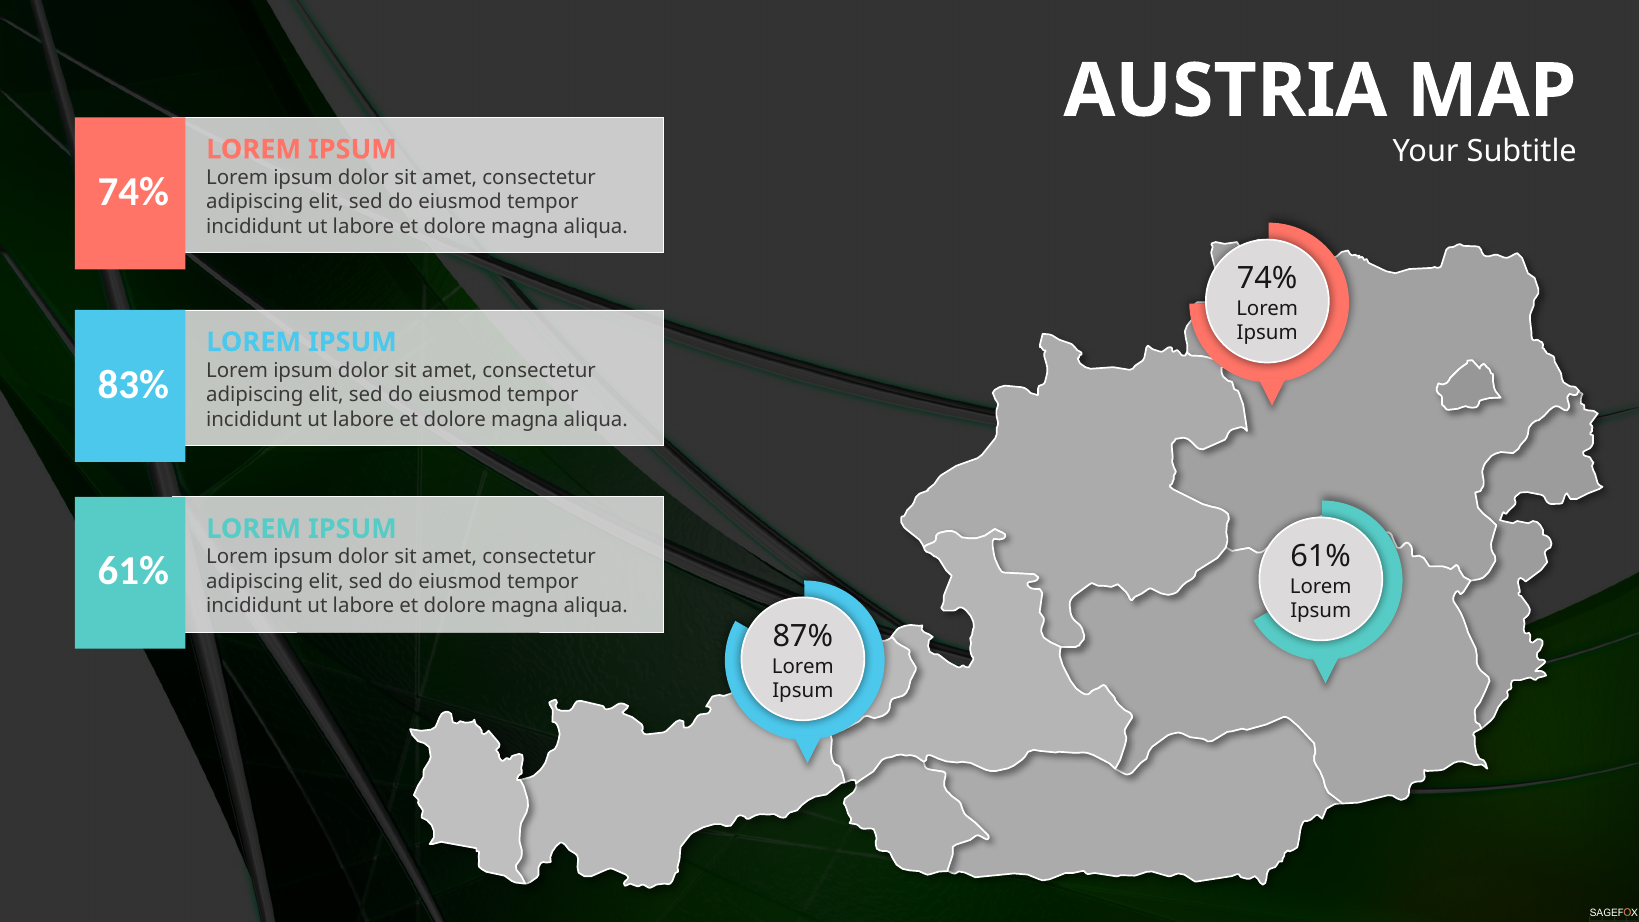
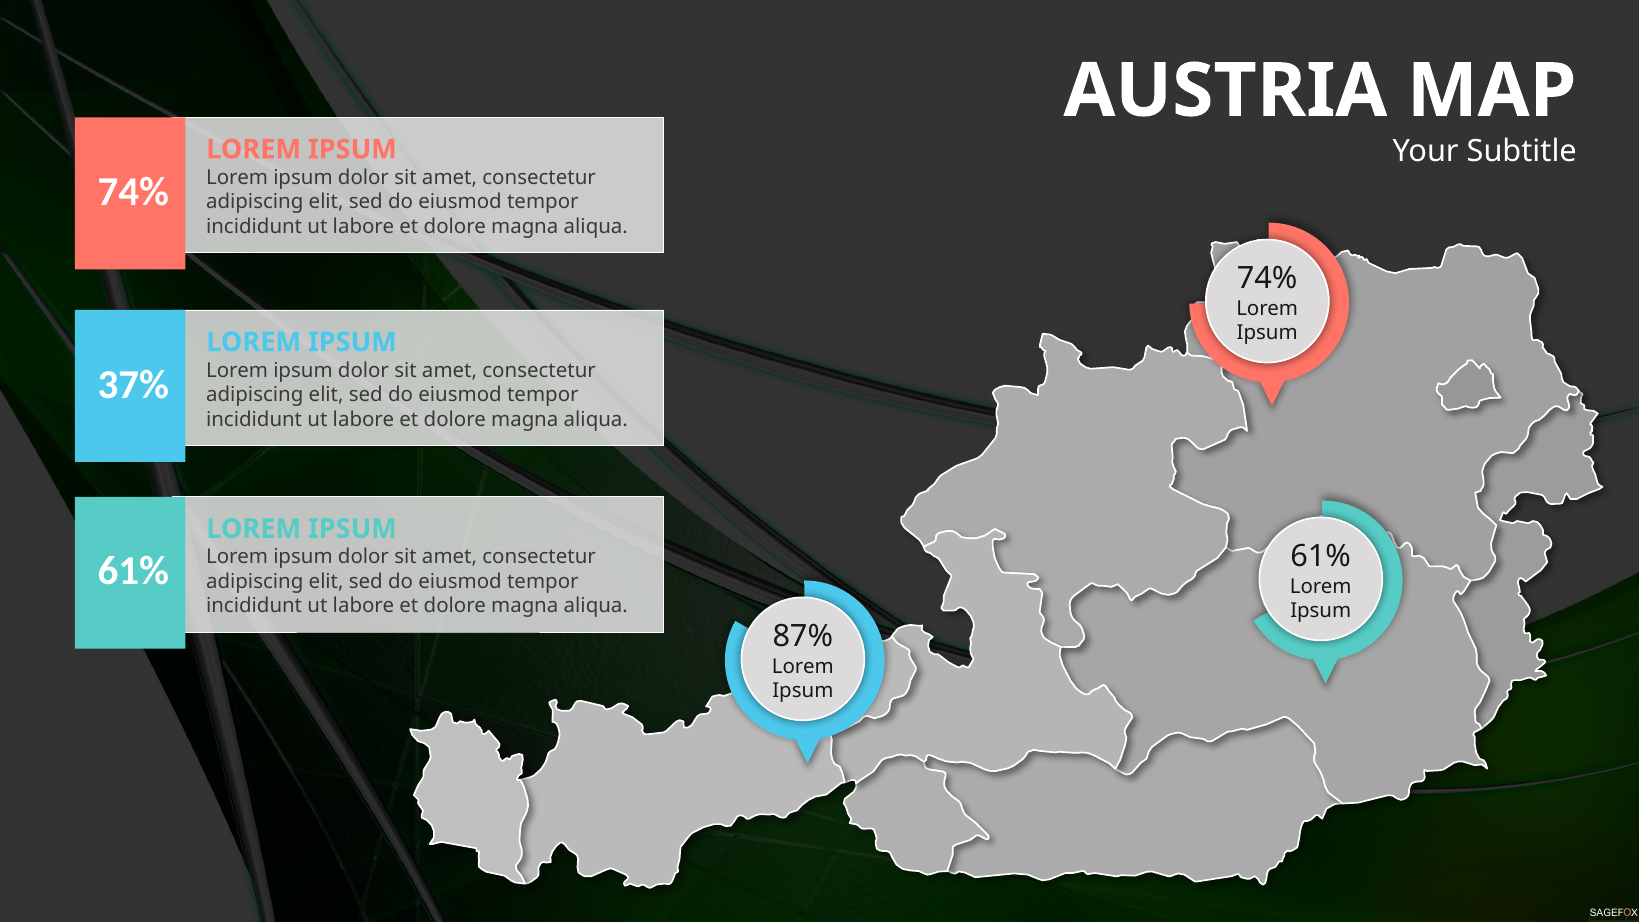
83%: 83% -> 37%
